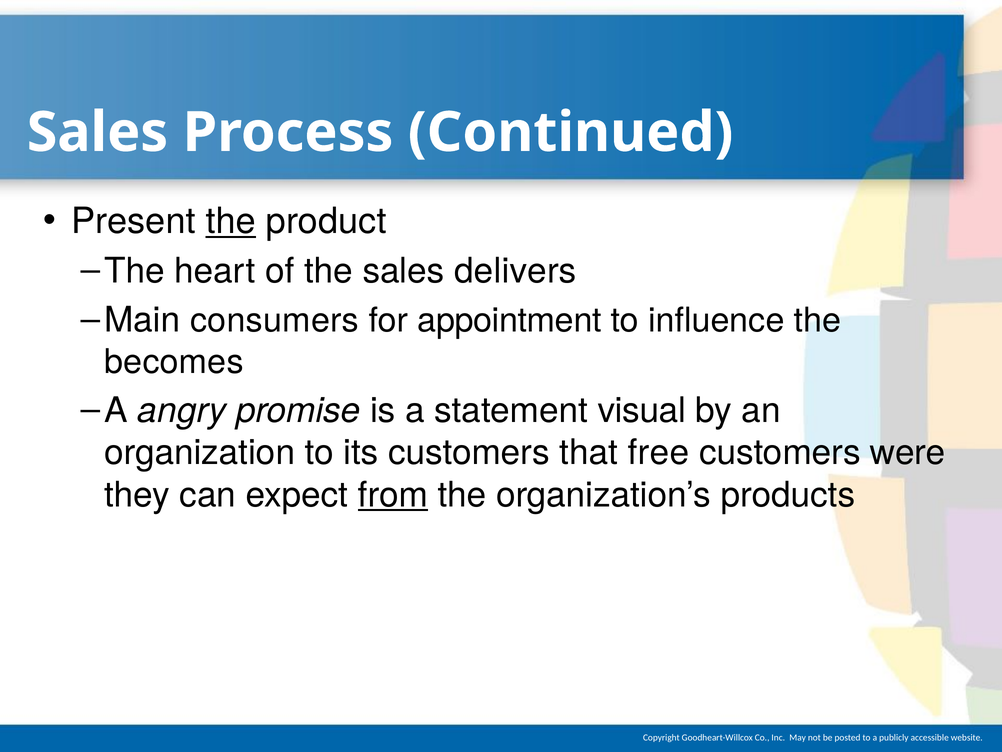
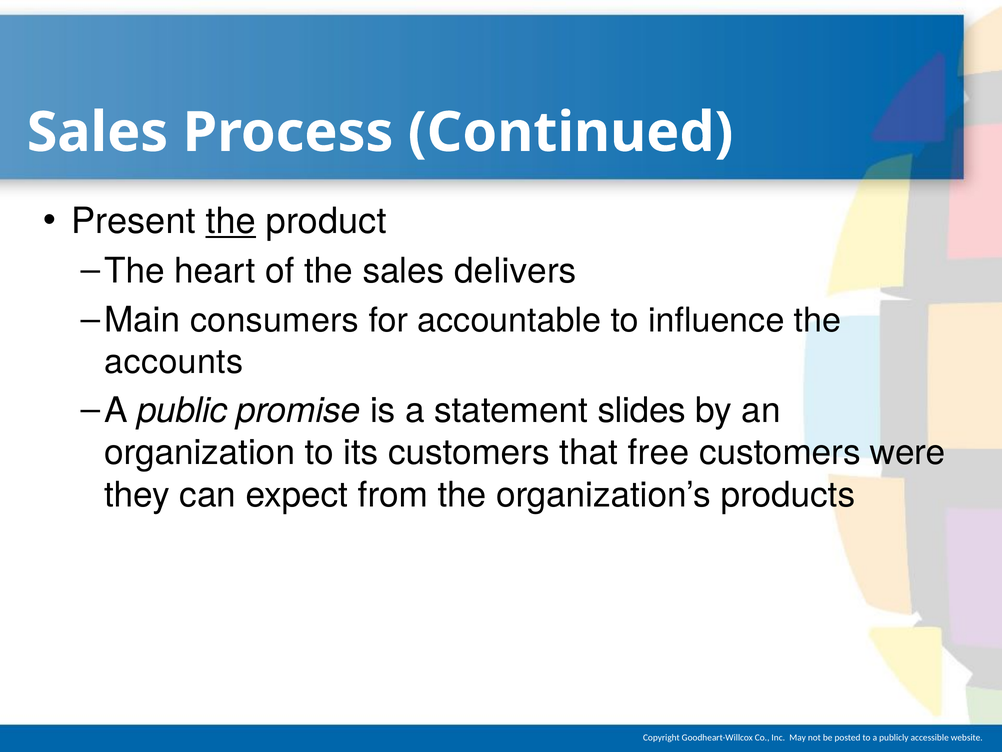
appointment: appointment -> accountable
becomes: becomes -> accounts
angry: angry -> public
visual: visual -> slides
from underline: present -> none
